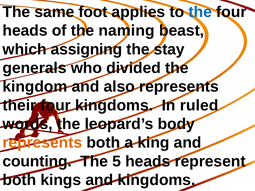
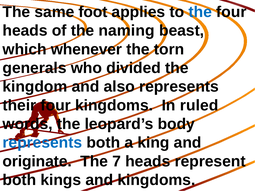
assigning: assigning -> whenever
stay: stay -> torn
represents at (42, 143) colour: orange -> blue
counting: counting -> originate
5: 5 -> 7
